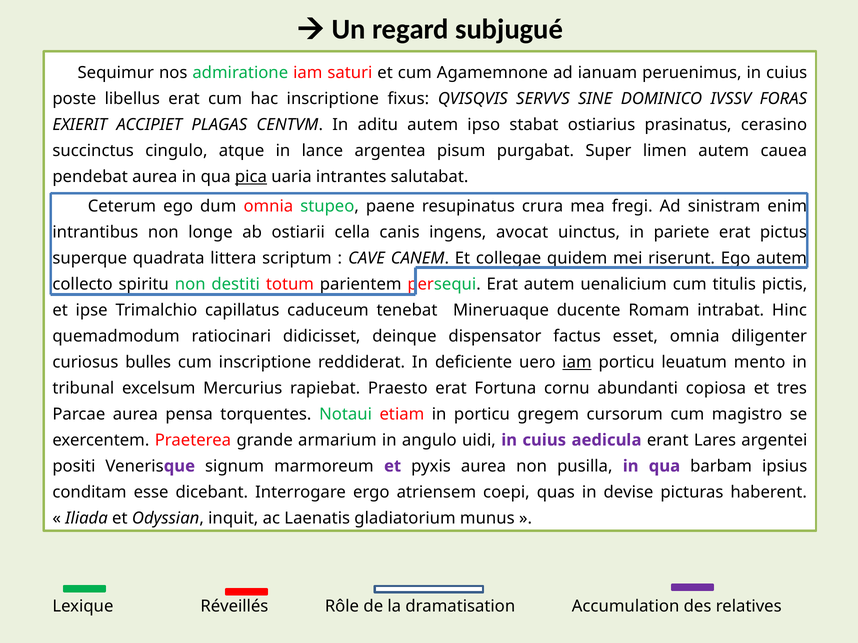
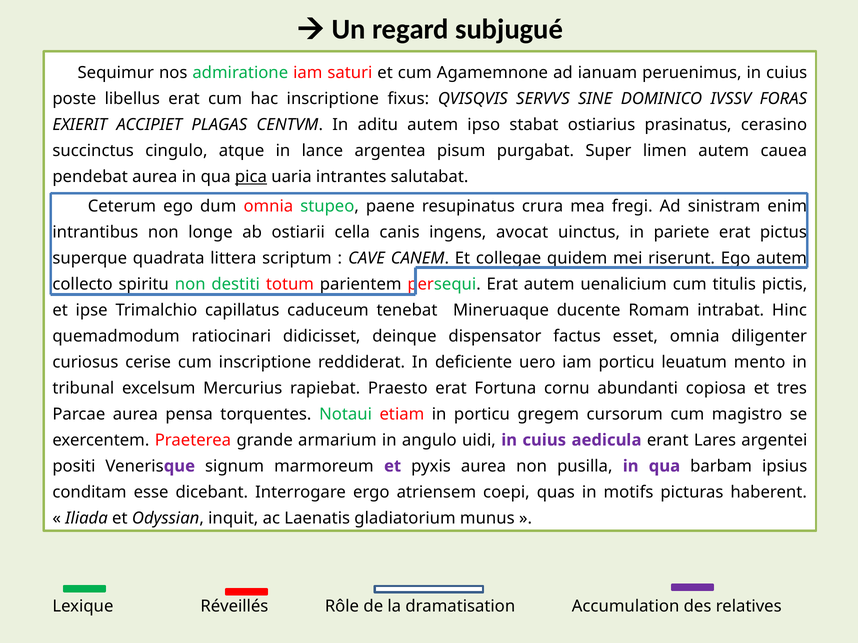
bulles: bulles -> cerise
iam at (577, 362) underline: present -> none
devise: devise -> motifs
